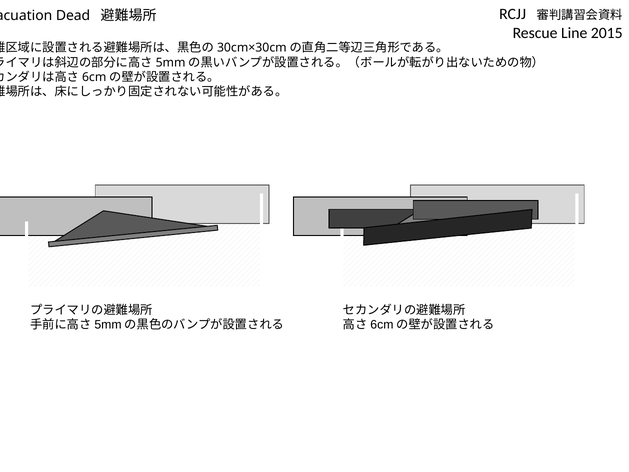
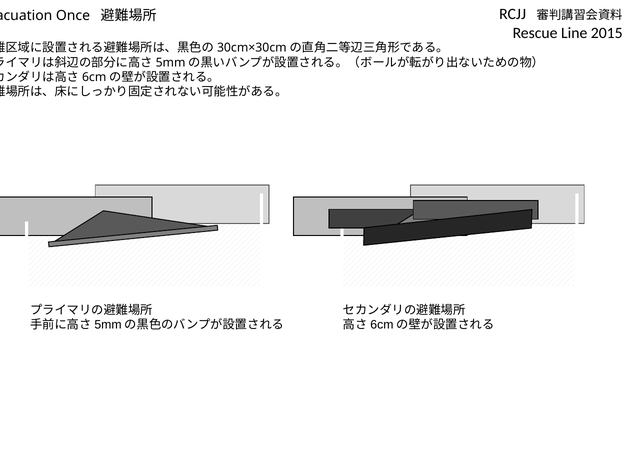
Dead: Dead -> Once
